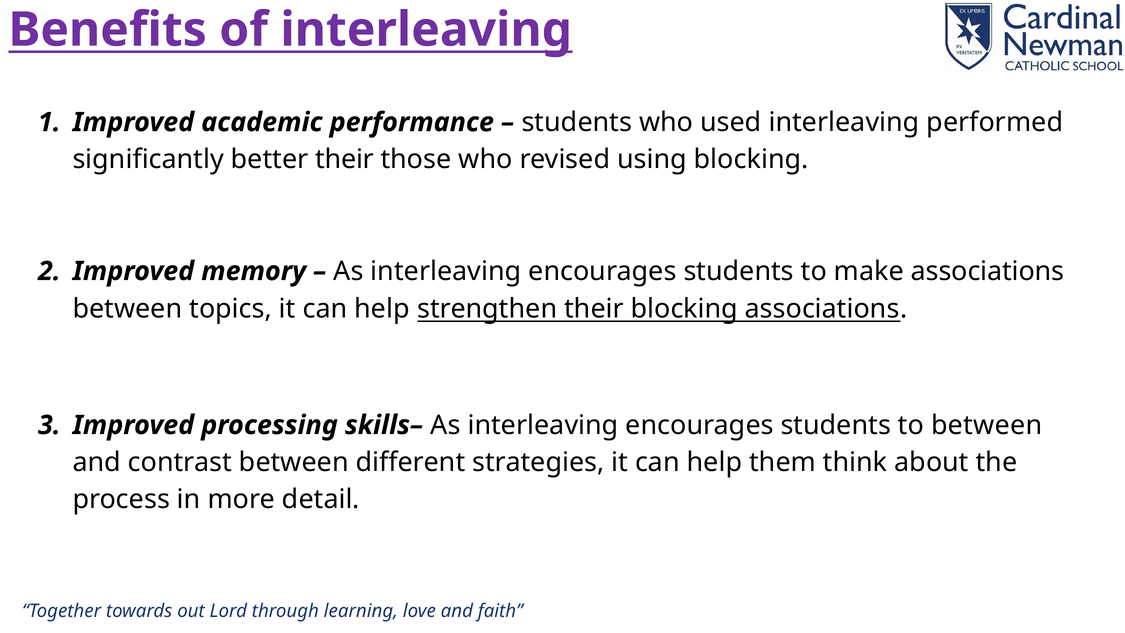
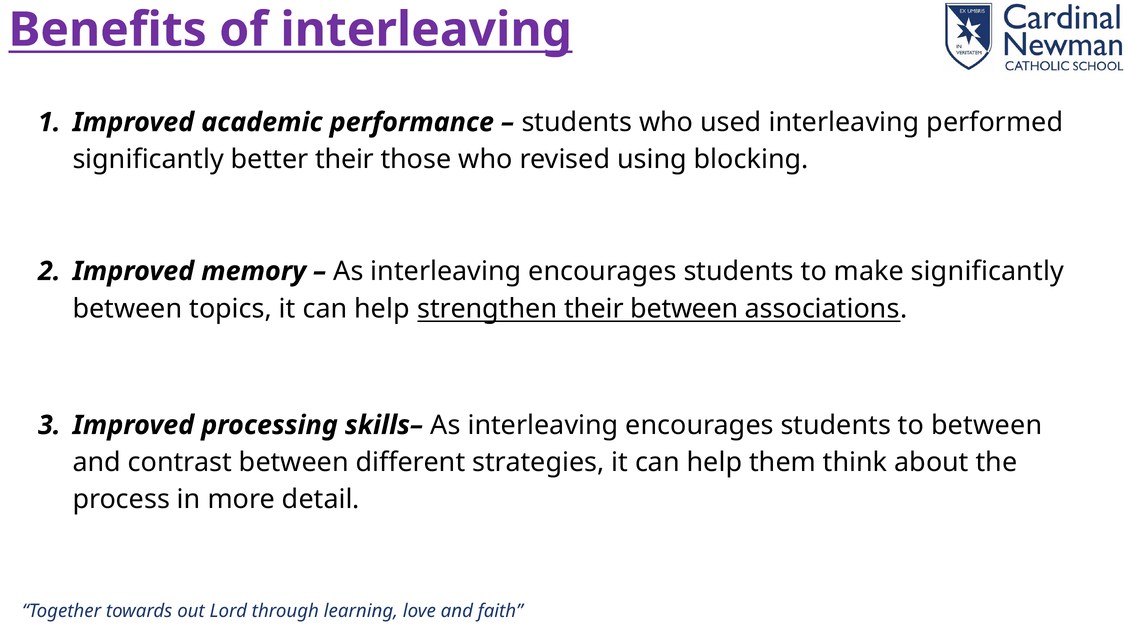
make associations: associations -> significantly
their blocking: blocking -> between
